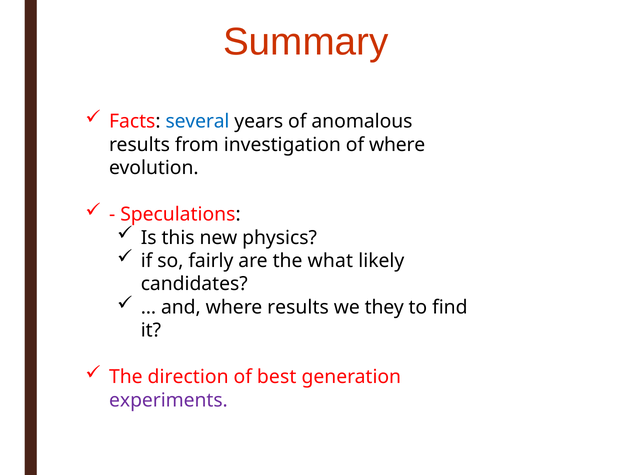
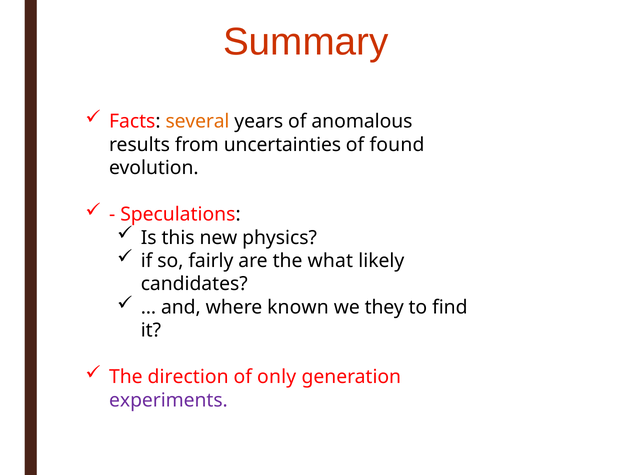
several colour: blue -> orange
investigation: investigation -> uncertainties
of where: where -> found
where results: results -> known
best: best -> only
